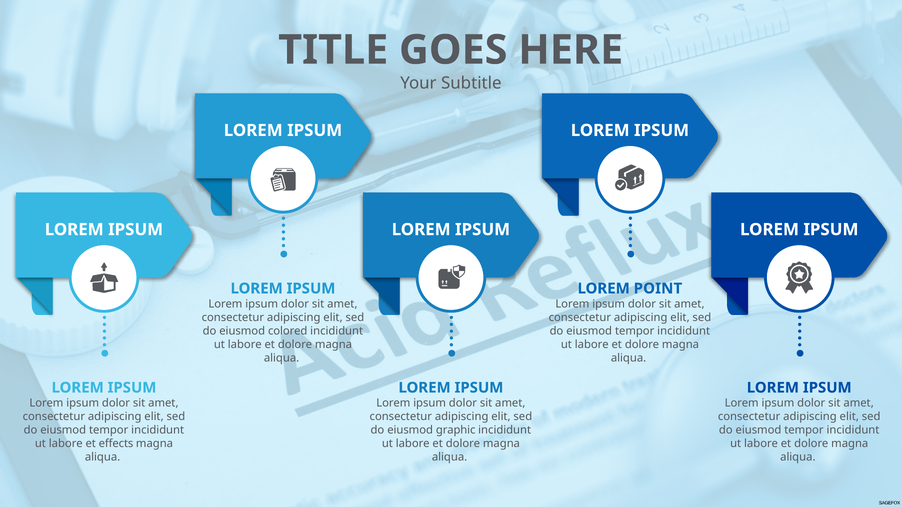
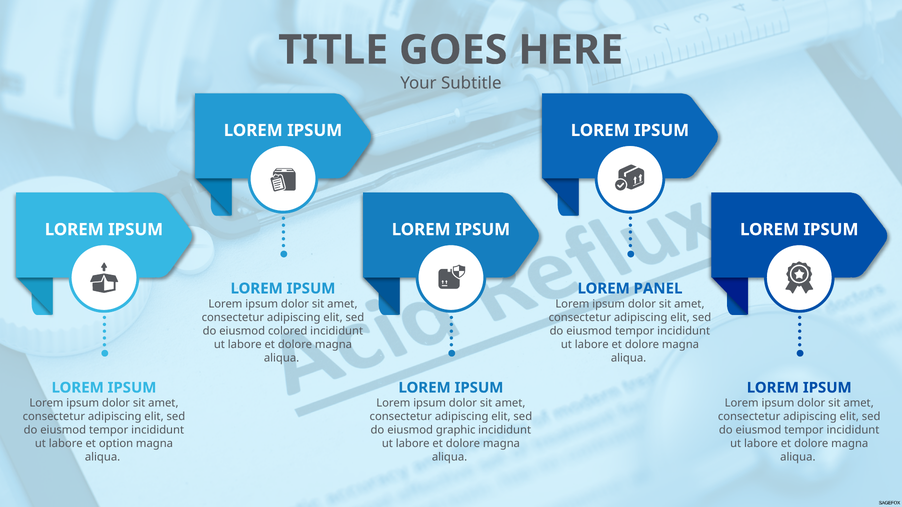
POINT: POINT -> PANEL
effects: effects -> option
